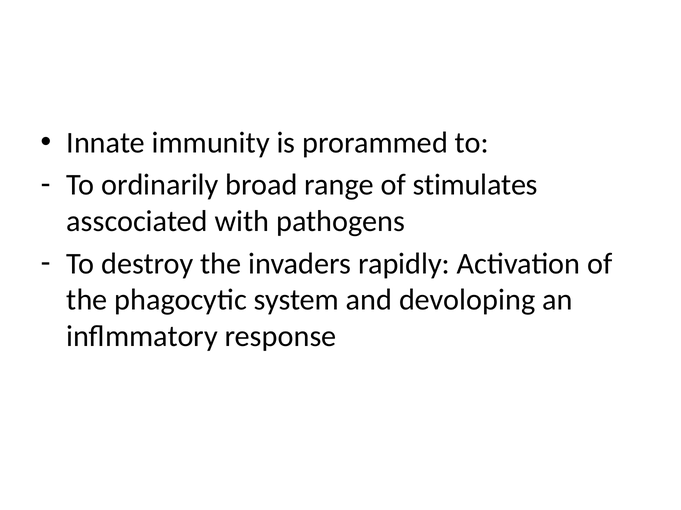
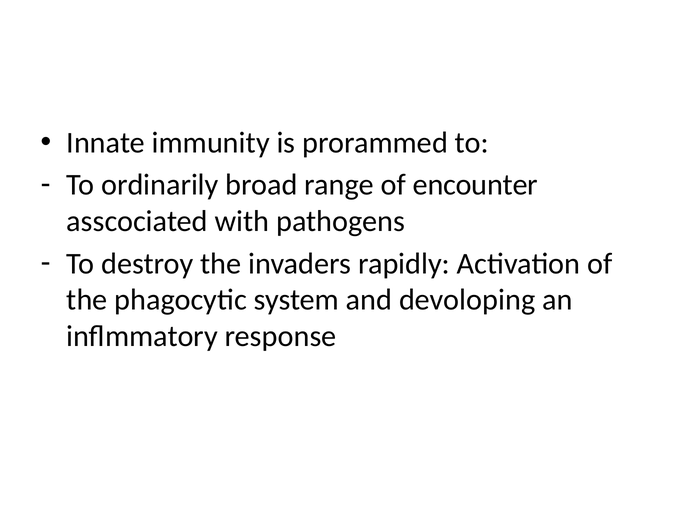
stimulates: stimulates -> encounter
